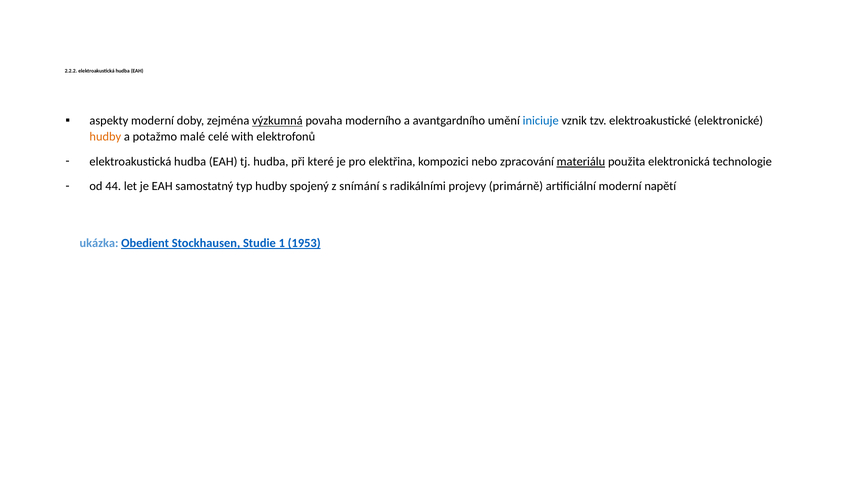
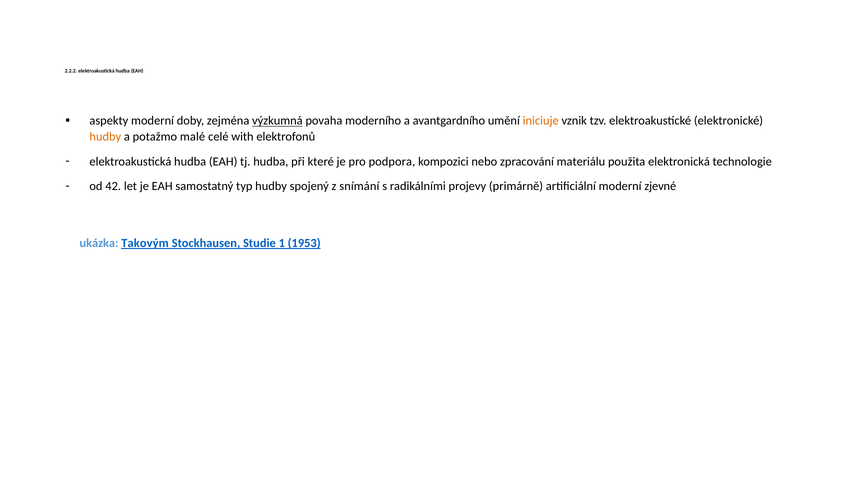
iniciuje colour: blue -> orange
elektřina: elektřina -> podpora
materiálu underline: present -> none
44: 44 -> 42
napětí: napětí -> zjevné
Obedient: Obedient -> Takovým
